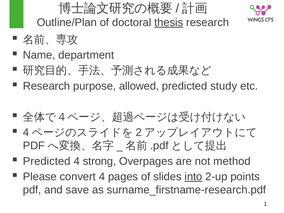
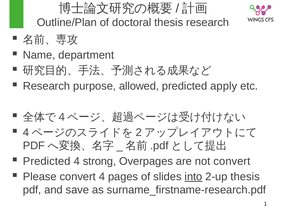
thesis at (169, 22) underline: present -> none
study: study -> apply
not method: method -> convert
2-up points: points -> thesis
